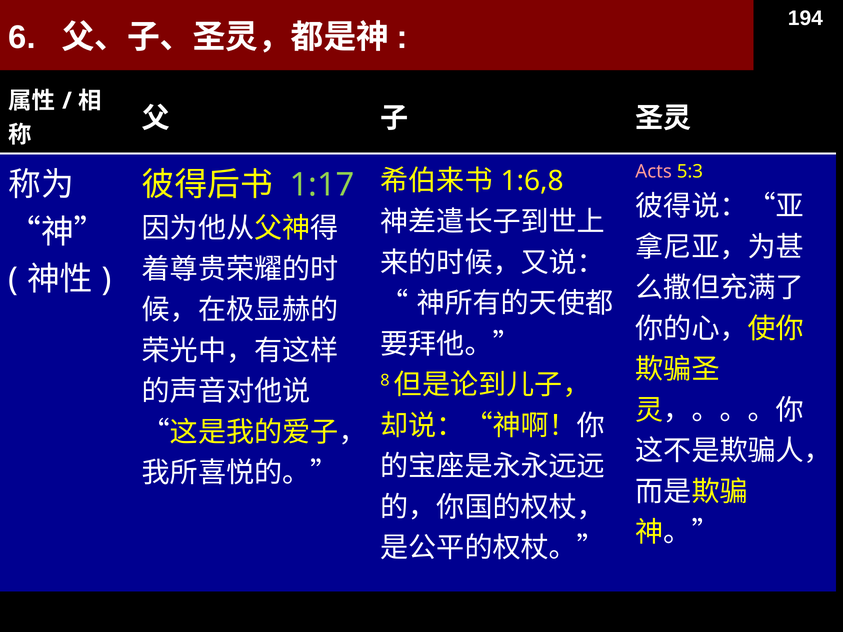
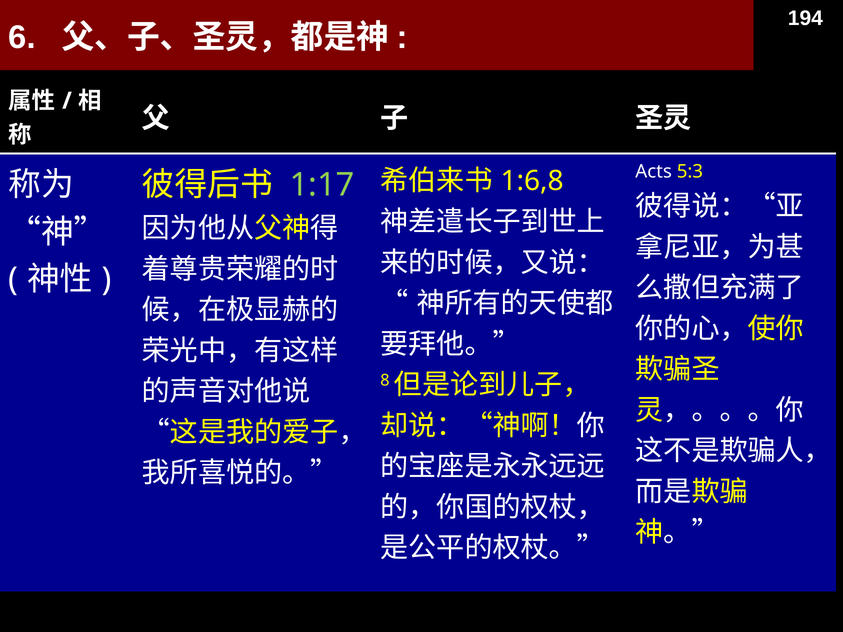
Acts colour: pink -> white
